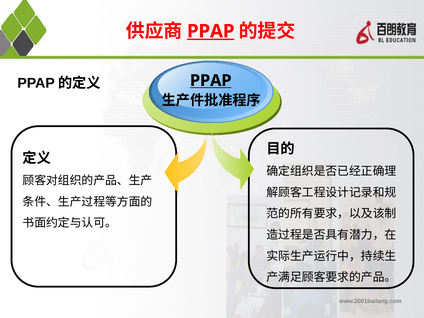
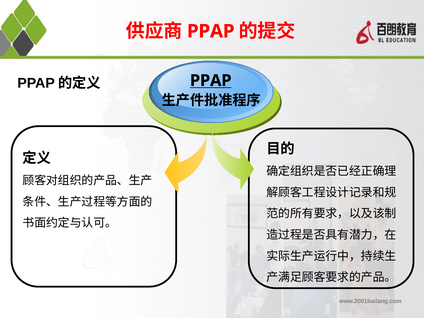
PPAP at (211, 31) underline: present -> none
